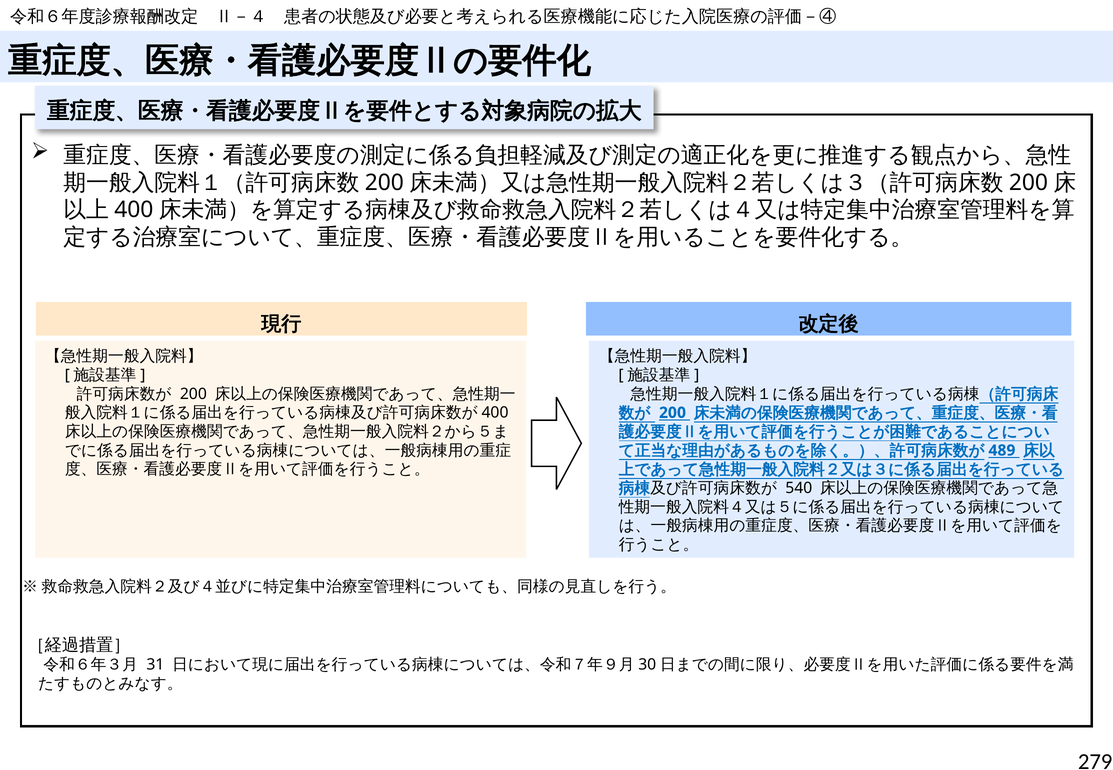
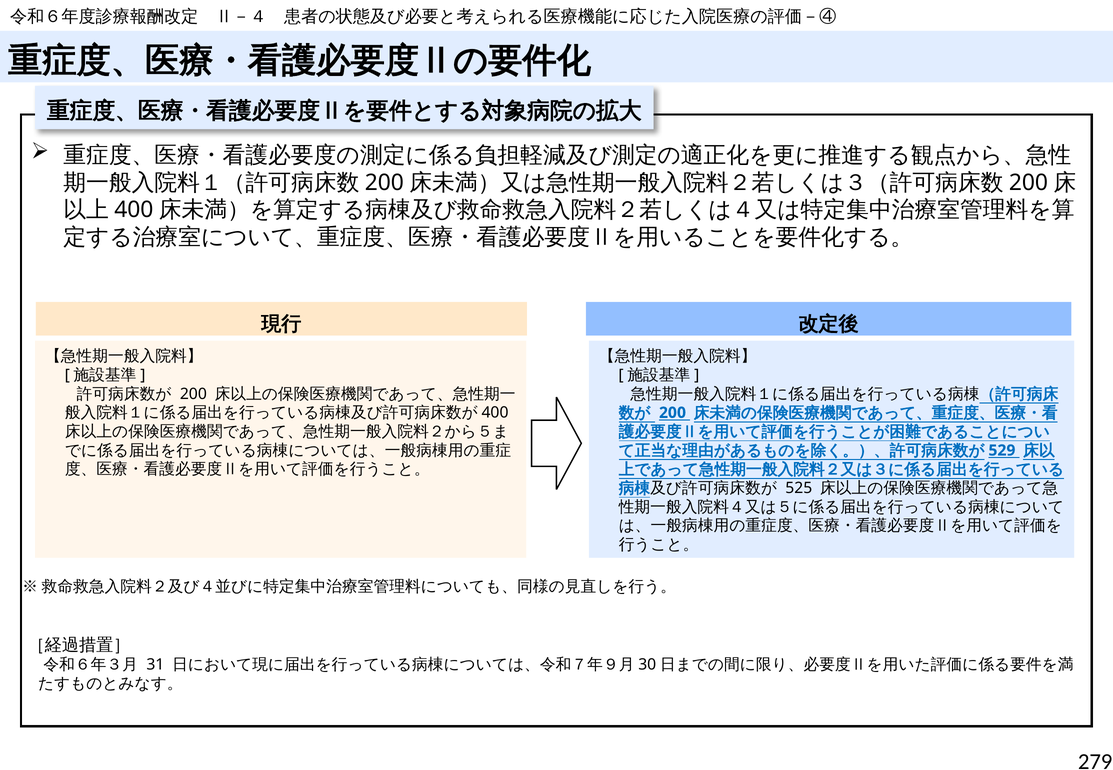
489: 489 -> 529
540: 540 -> 525
